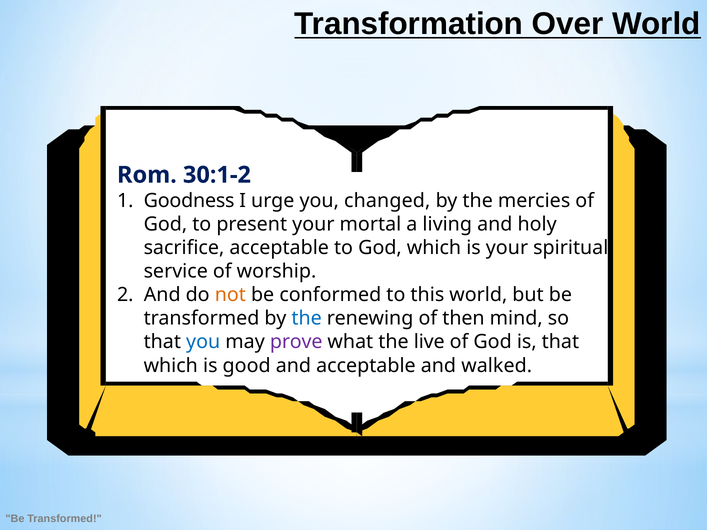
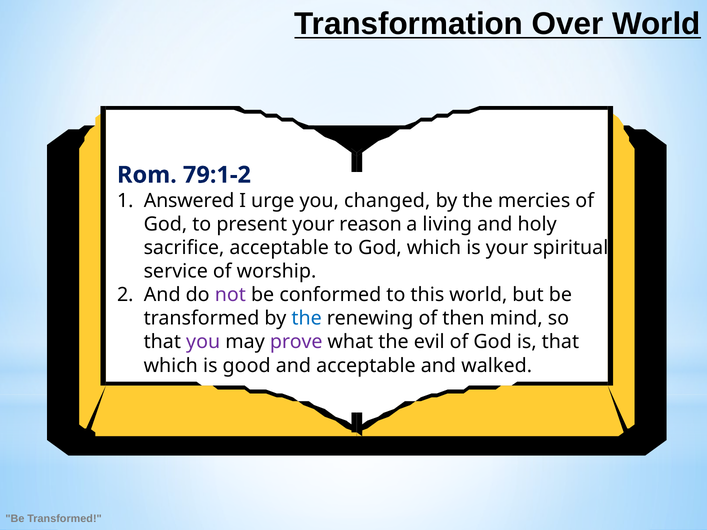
30:1-2: 30:1-2 -> 79:1-2
Goodness: Goodness -> Answered
mortal: mortal -> reason
not colour: orange -> purple
you at (203, 342) colour: blue -> purple
live: live -> evil
